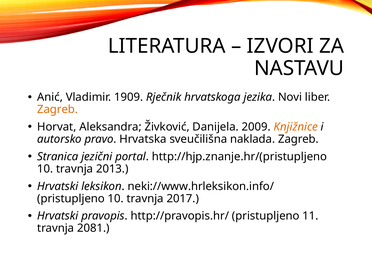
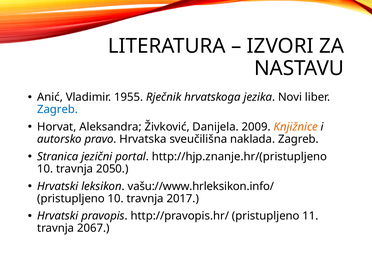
1909: 1909 -> 1955
Zagreb at (58, 109) colour: orange -> blue
2013: 2013 -> 2050
neki://www.hrleksikon.info/: neki://www.hrleksikon.info/ -> vašu://www.hrleksikon.info/
2081: 2081 -> 2067
